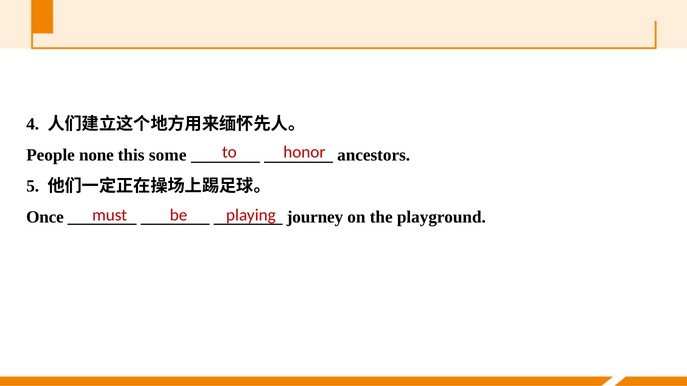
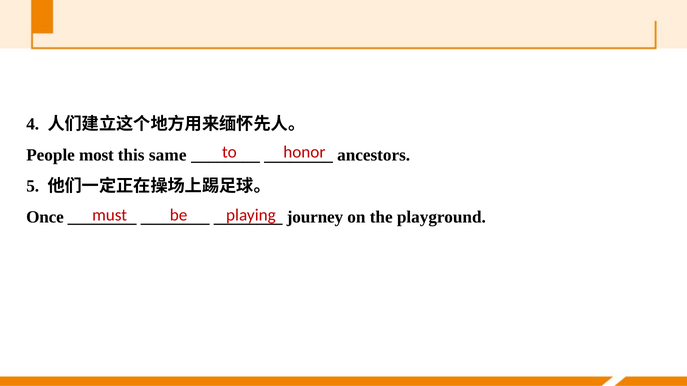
none: none -> most
some: some -> same
